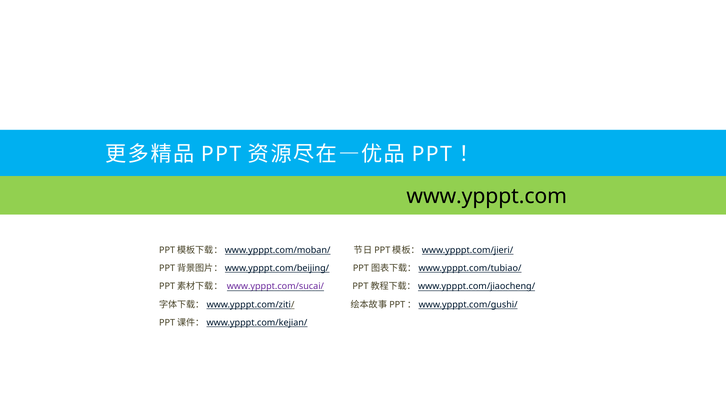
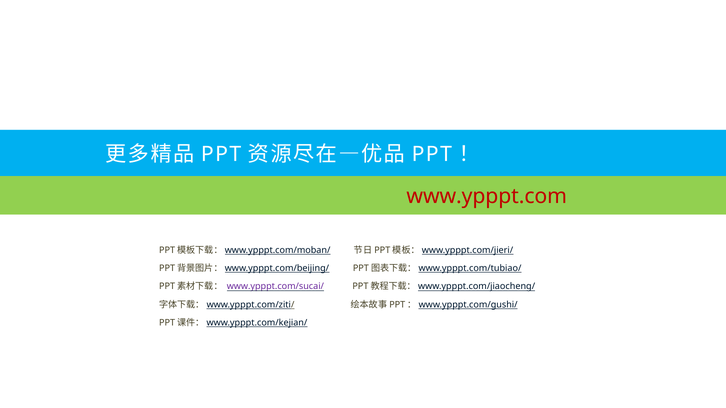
www.ypppt.com colour: black -> red
